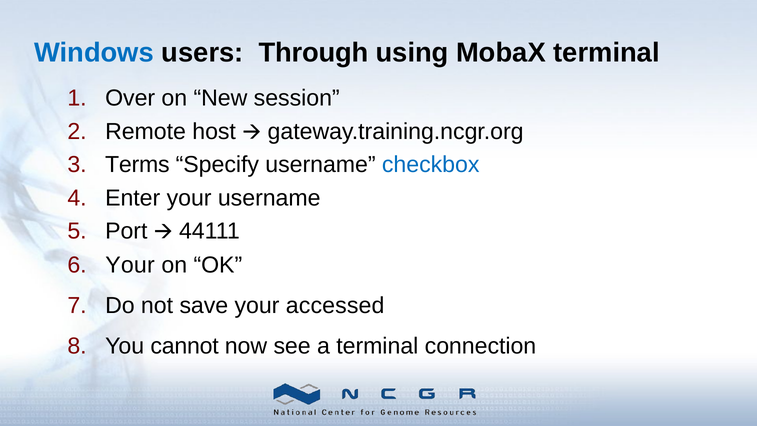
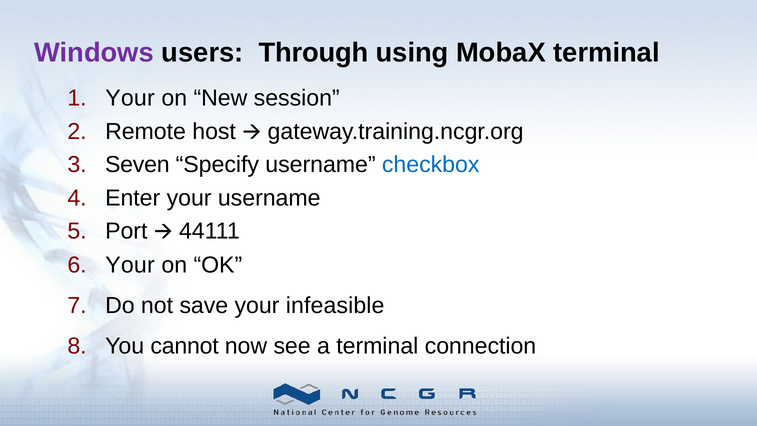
Windows colour: blue -> purple
Over at (130, 98): Over -> Your
Terms: Terms -> Seven
accessed: accessed -> infeasible
